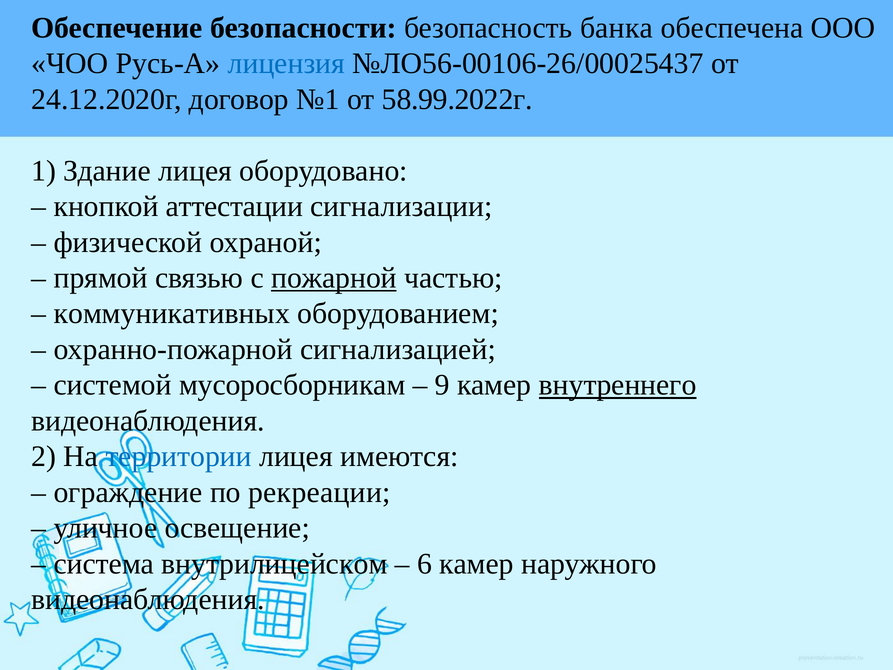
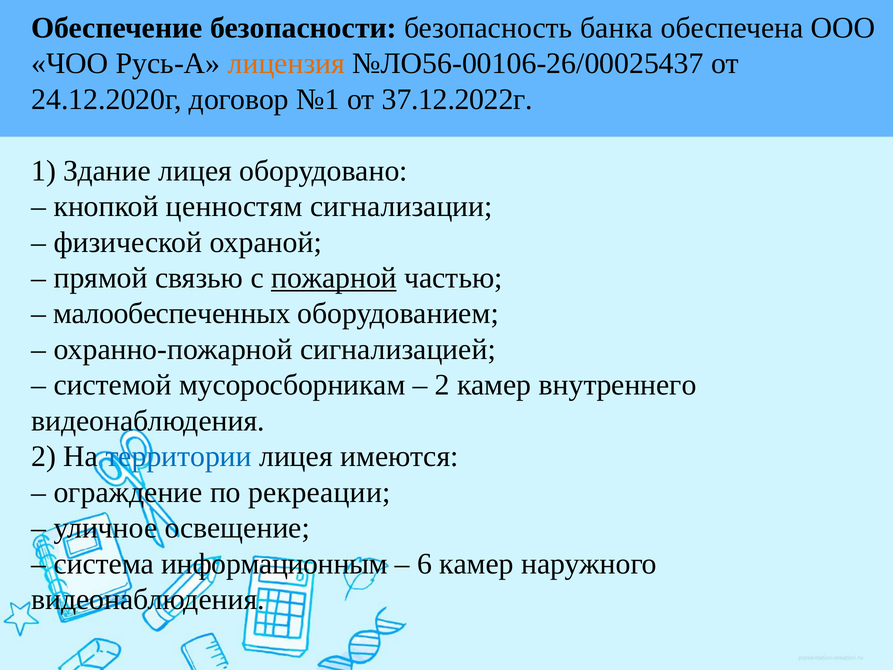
лицензия colour: blue -> orange
58.99.2022г: 58.99.2022г -> 37.12.2022г
аттестации: аттестации -> ценностям
коммуникативных: коммуникативных -> малообеспеченных
9 at (442, 385): 9 -> 2
внутреннего underline: present -> none
внутрилицейском: внутрилицейском -> информационным
